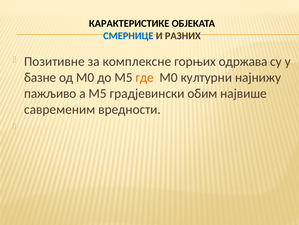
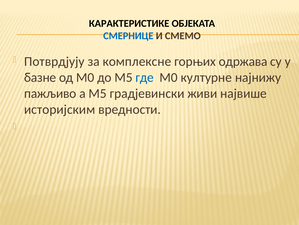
РАЗНИХ: РАЗНИХ -> СМЕМО
Позитивне: Позитивне -> Потврдјују
где colour: orange -> blue
културни: културни -> културне
обим: обим -> живи
савременим: савременим -> историјским
